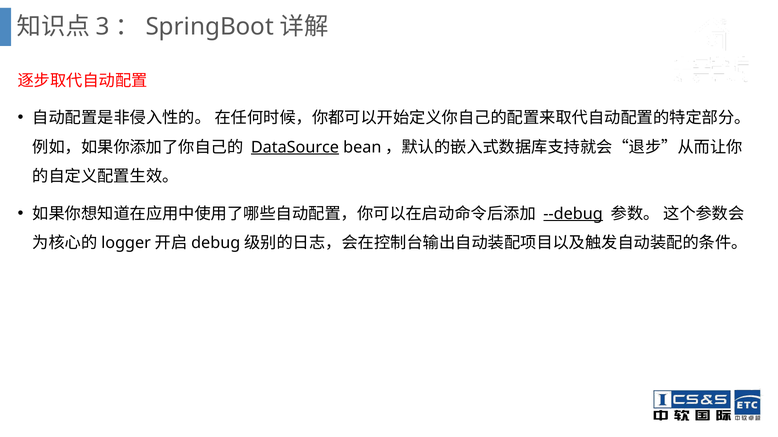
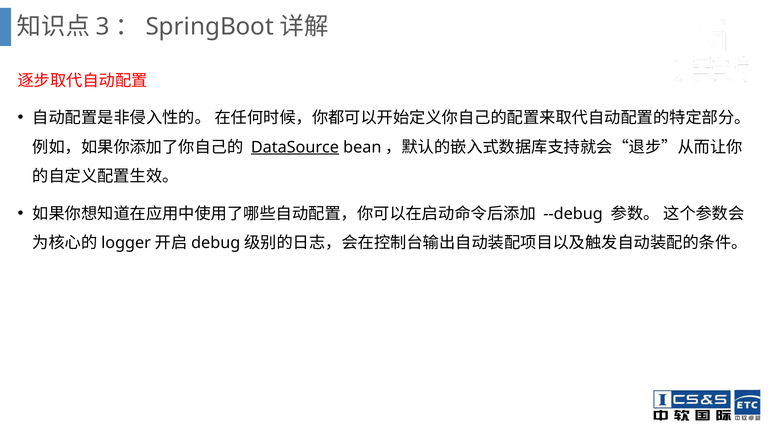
--debug underline: present -> none
